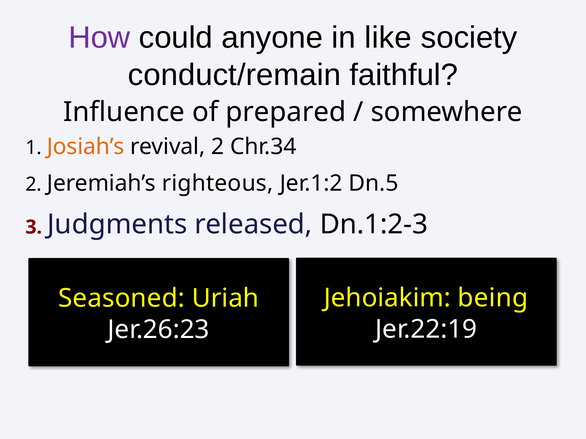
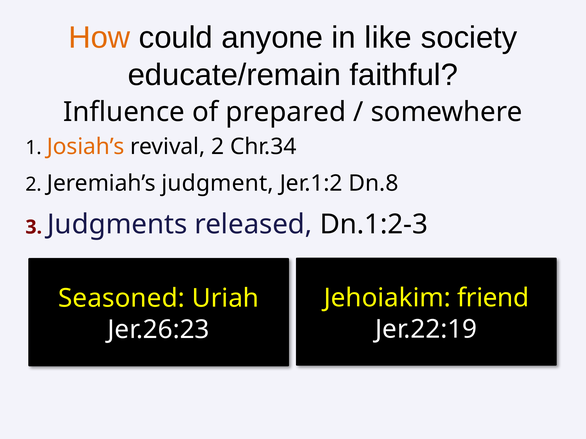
How colour: purple -> orange
conduct/remain: conduct/remain -> educate/remain
righteous: righteous -> judgment
Dn.5: Dn.5 -> Dn.8
being: being -> friend
